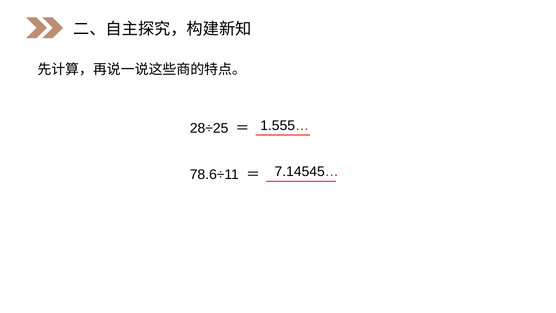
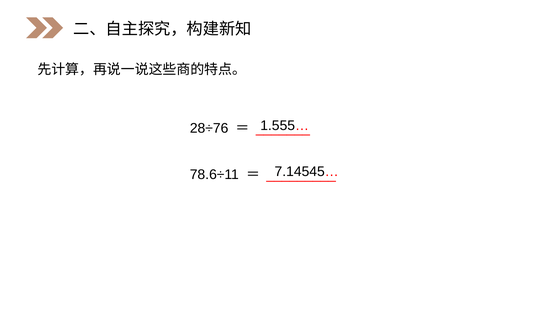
28÷25: 28÷25 -> 28÷76
